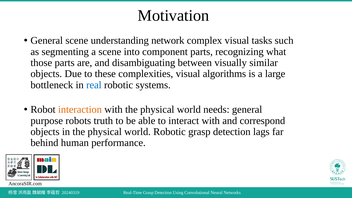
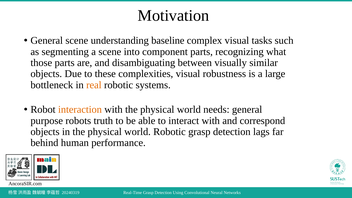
network: network -> baseline
algorithms: algorithms -> robustness
real colour: blue -> orange
